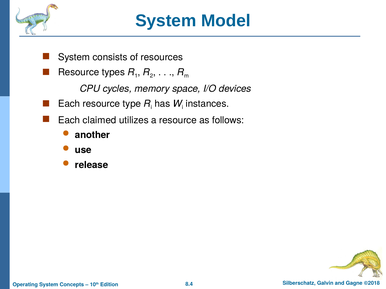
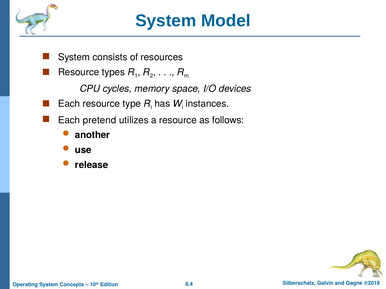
claimed: claimed -> pretend
